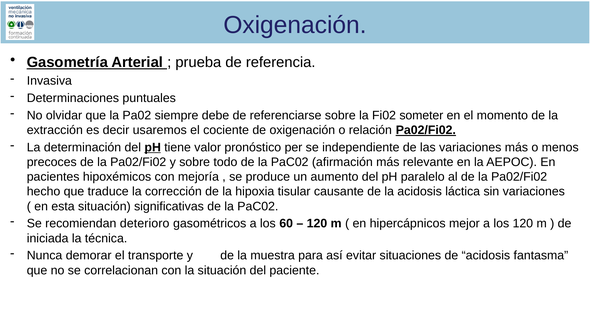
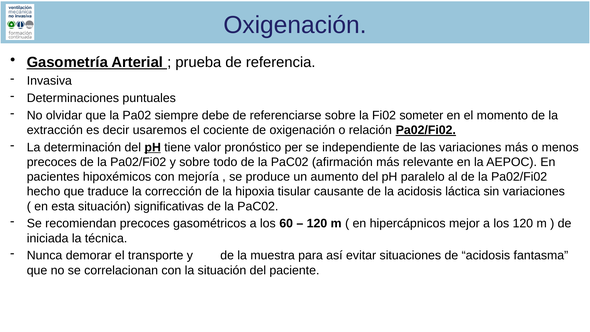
recomiendan deterioro: deterioro -> precoces
